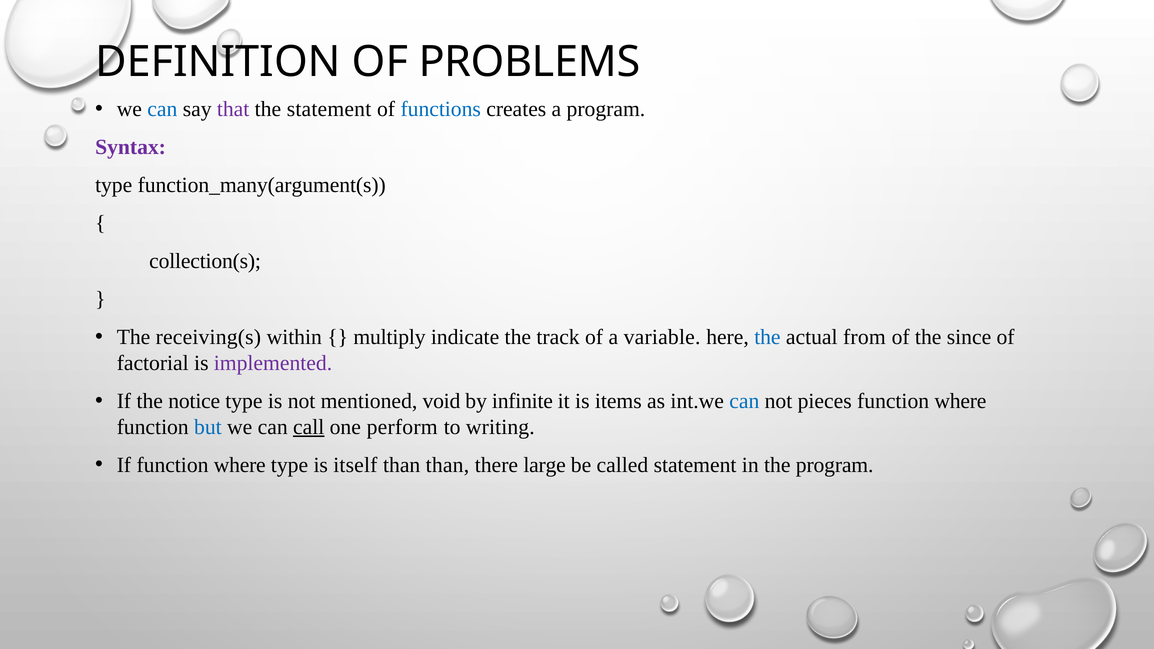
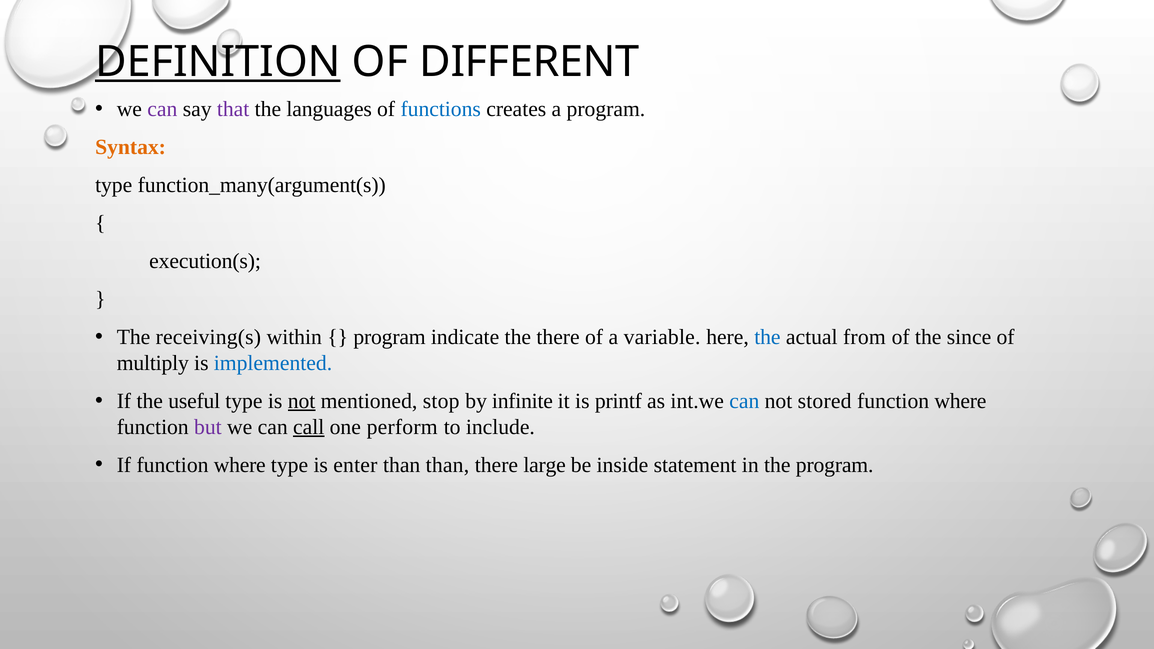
DEFINITION underline: none -> present
PROBLEMS: PROBLEMS -> DIFFERENT
can at (162, 109) colour: blue -> purple
the statement: statement -> languages
Syntax colour: purple -> orange
collection(s: collection(s -> execution(s
multiply at (390, 337): multiply -> program
the track: track -> there
factorial: factorial -> multiply
implemented colour: purple -> blue
notice: notice -> useful
not at (302, 401) underline: none -> present
void: void -> stop
items: items -> printf
pieces: pieces -> stored
but colour: blue -> purple
writing: writing -> include
itself: itself -> enter
called: called -> inside
